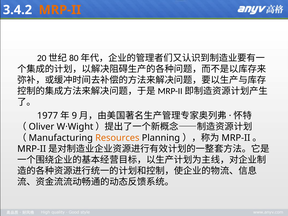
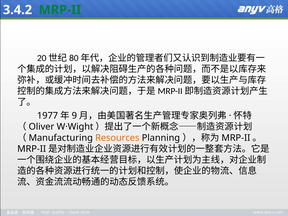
MRP-II at (60, 10) colour: orange -> green
